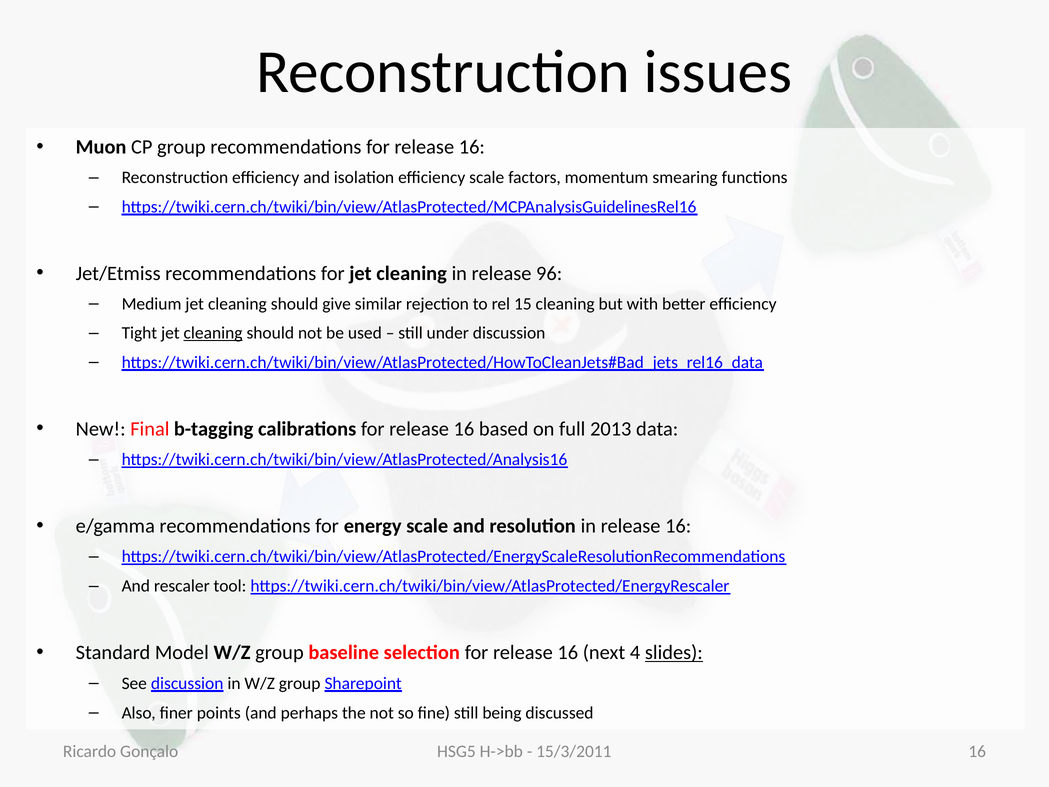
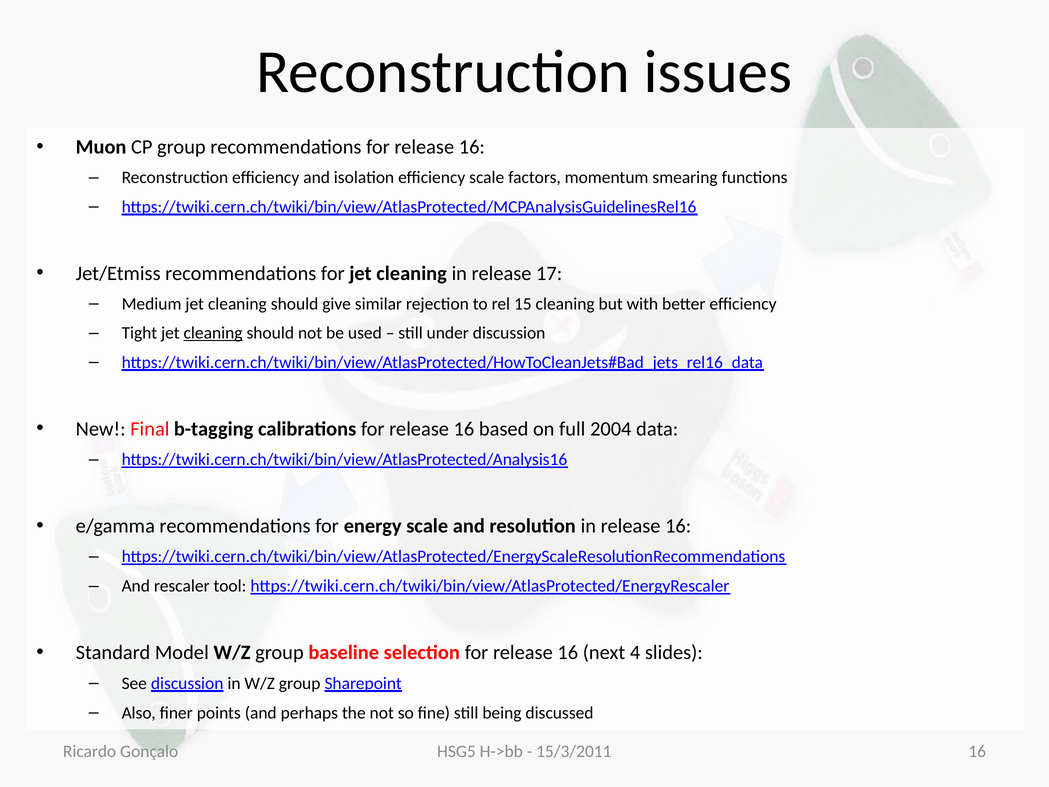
96: 96 -> 17
2013: 2013 -> 2004
slides underline: present -> none
